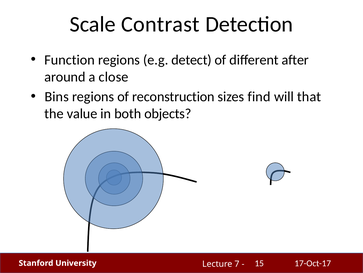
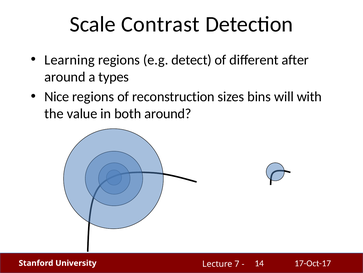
Function: Function -> Learning
close: close -> types
Bins: Bins -> Nice
find: find -> bins
that: that -> with
both objects: objects -> around
15: 15 -> 14
